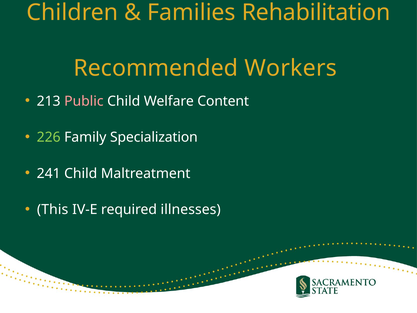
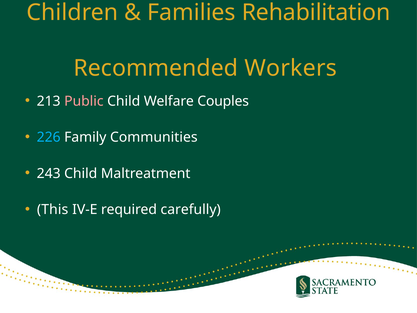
Content: Content -> Couples
226 colour: light green -> light blue
Specialization: Specialization -> Communities
241: 241 -> 243
illnesses: illnesses -> carefully
